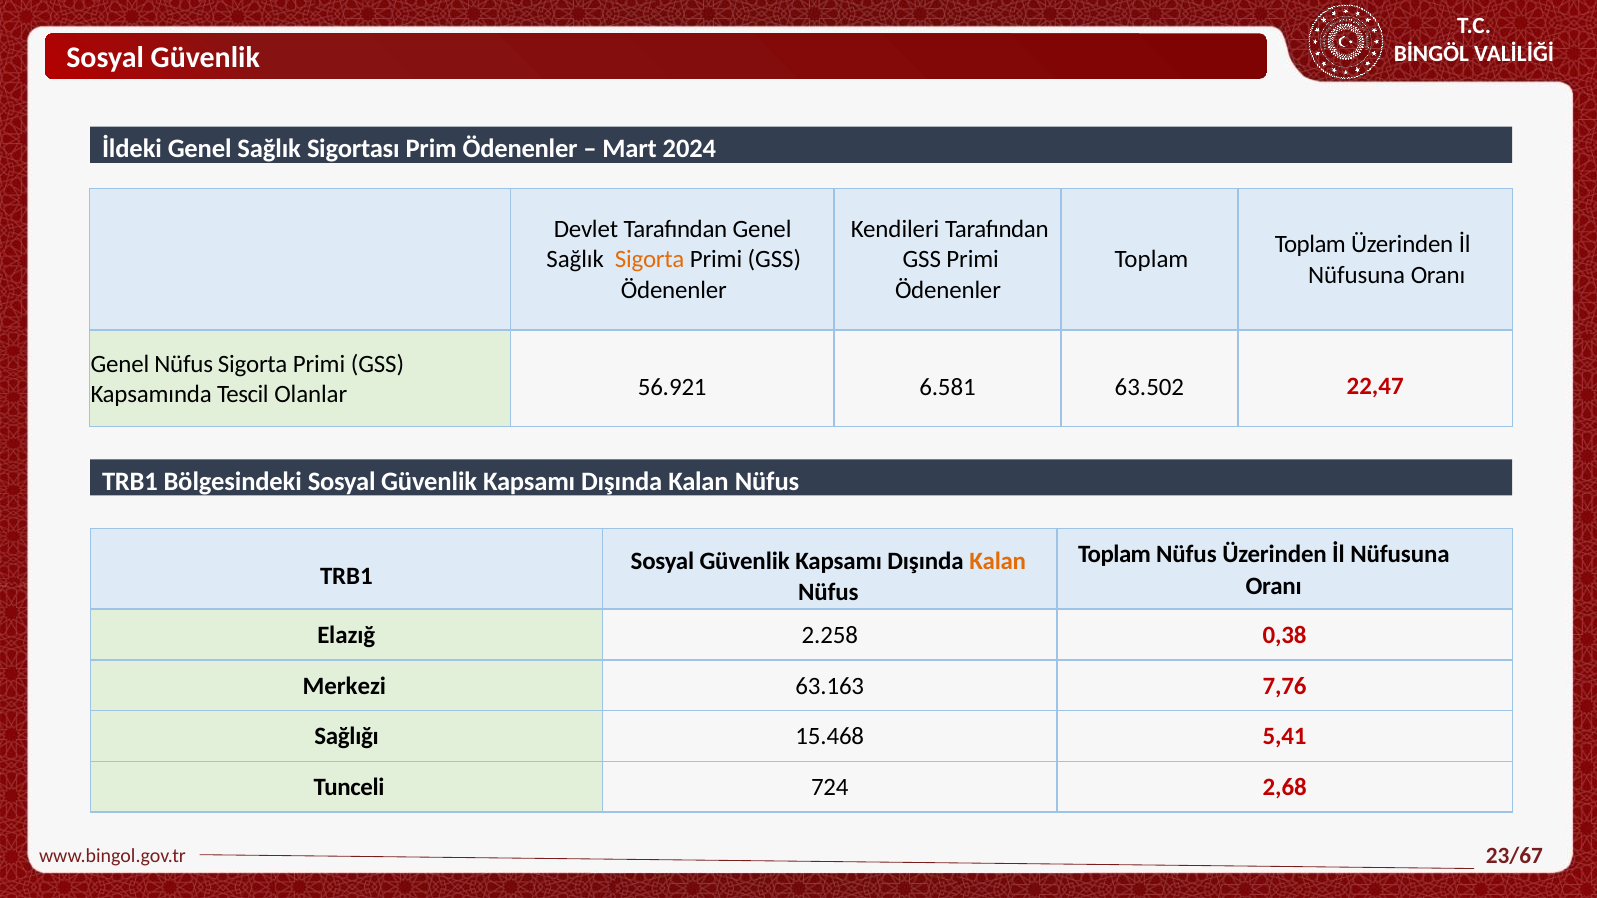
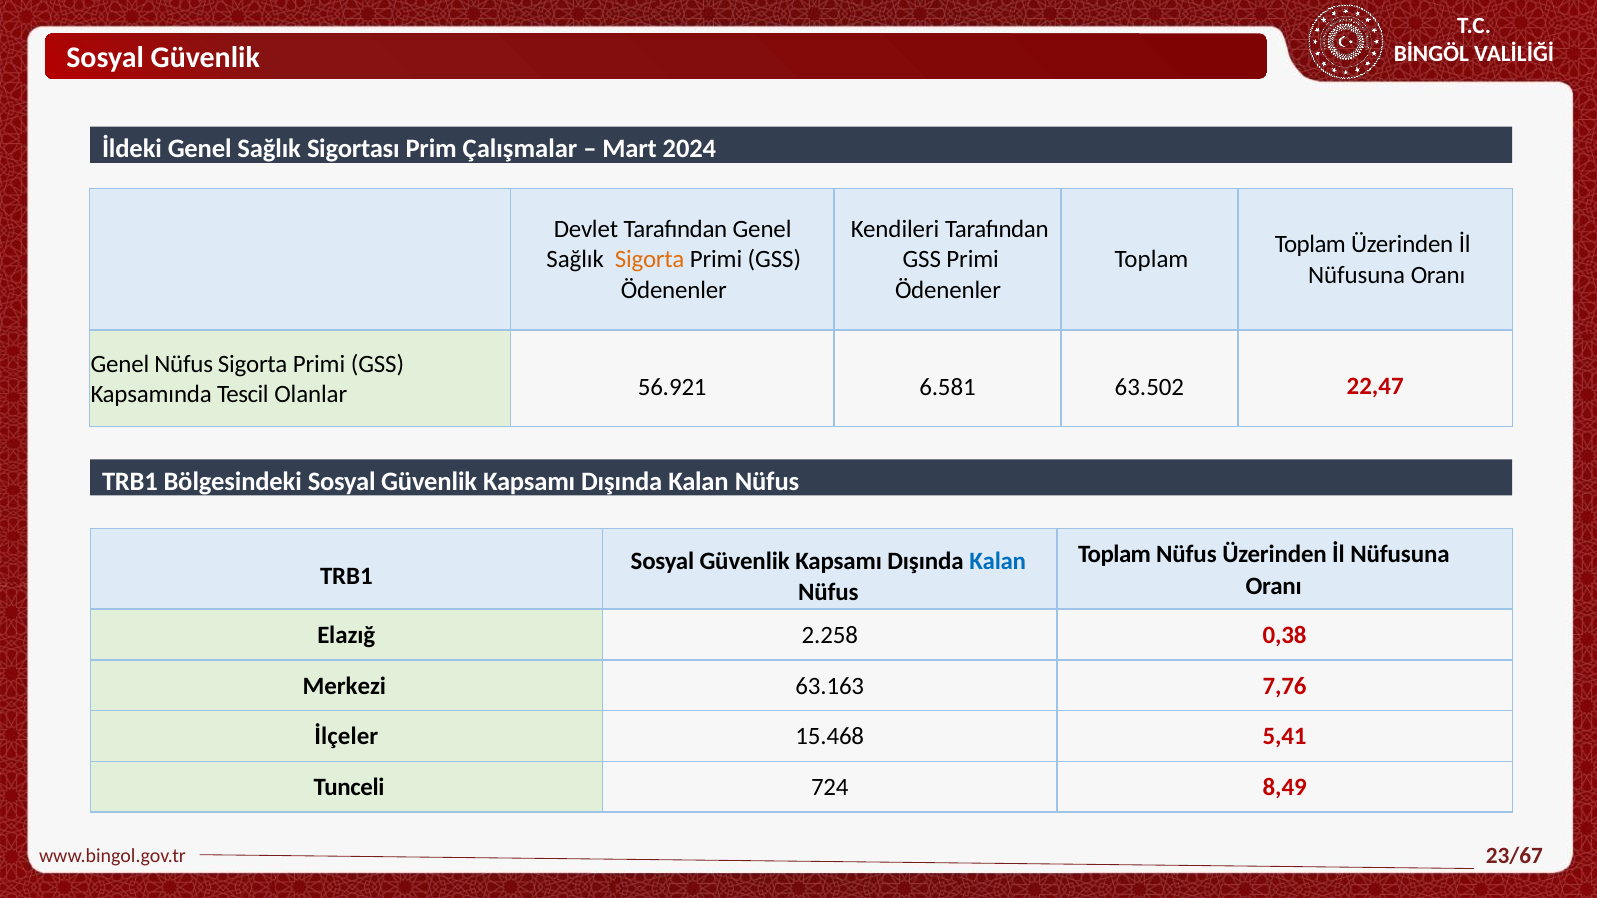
Prim Ödenenler: Ödenenler -> Çalışmalar
Kalan at (998, 562) colour: orange -> blue
Sağlığı: Sağlığı -> İlçeler
2,68: 2,68 -> 8,49
